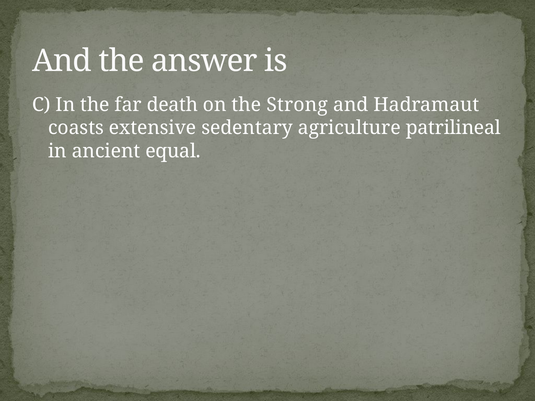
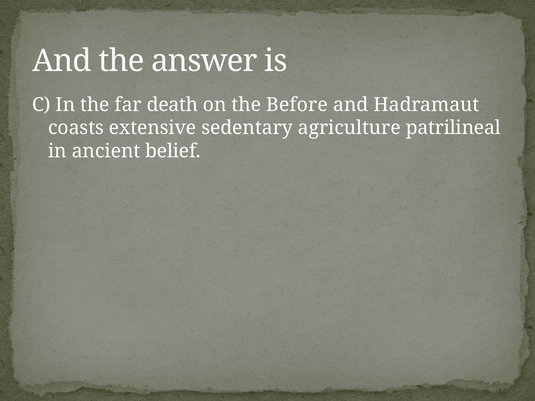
Strong: Strong -> Before
equal: equal -> belief
